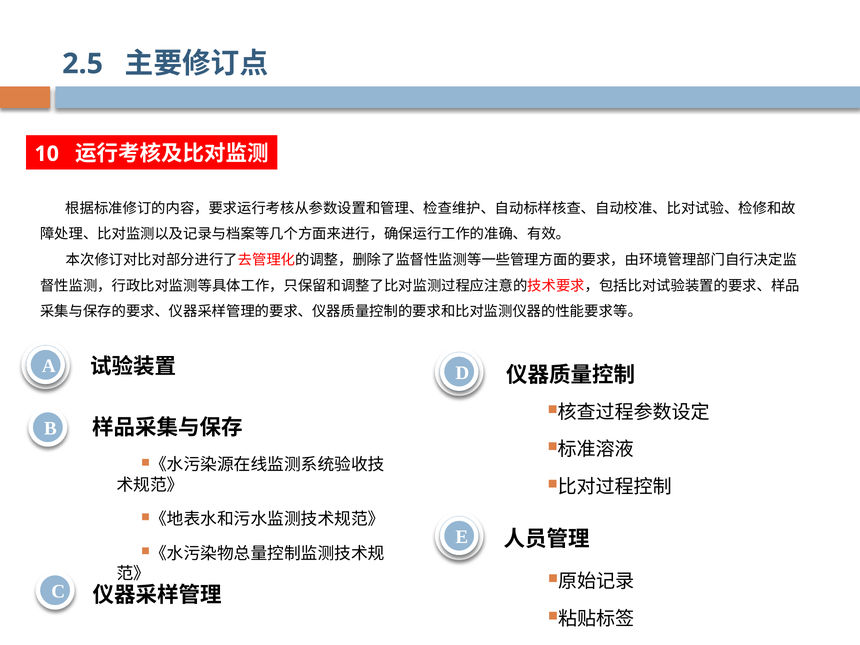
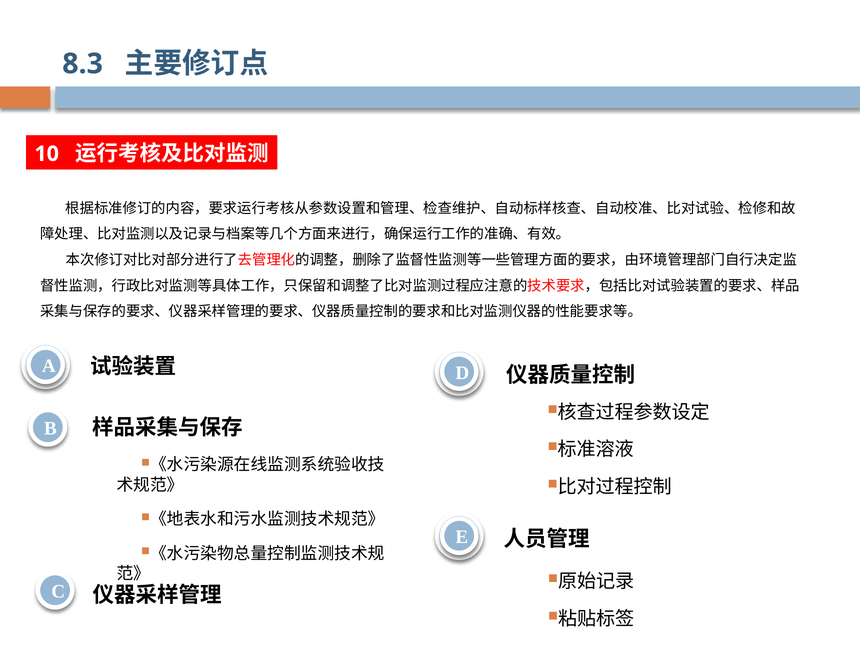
2.5: 2.5 -> 8.3
